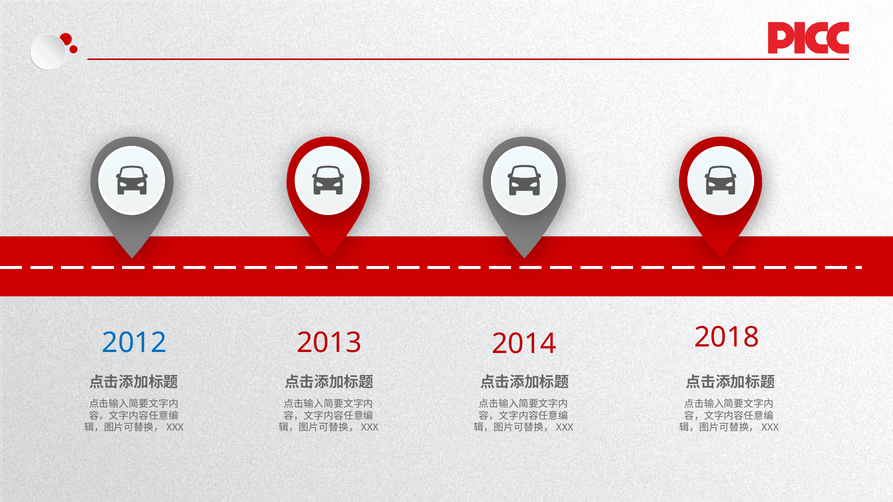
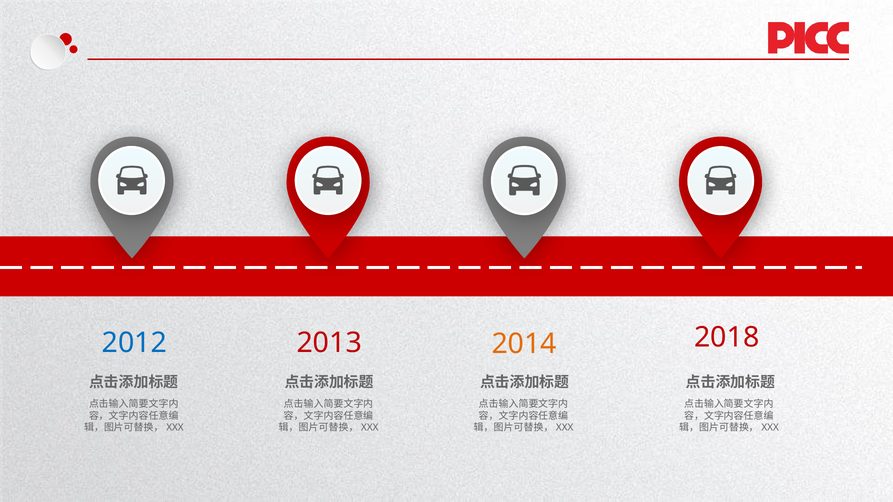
2014 colour: red -> orange
